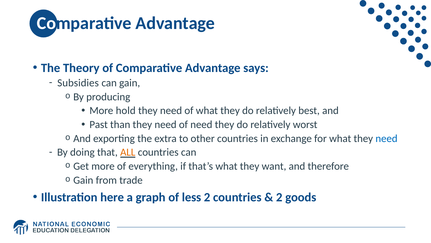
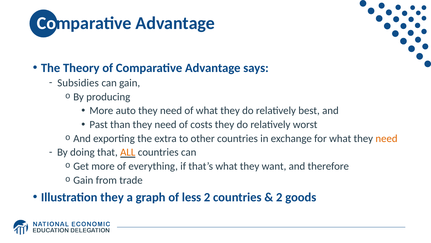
hold: hold -> auto
of need: need -> costs
need at (387, 138) colour: blue -> orange
Illustration here: here -> they
